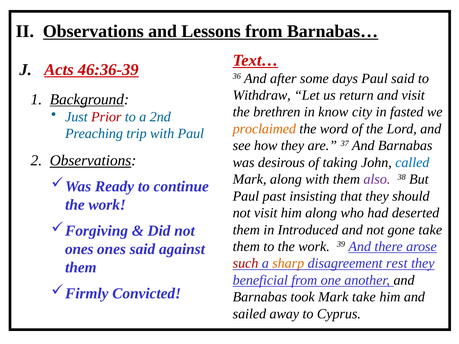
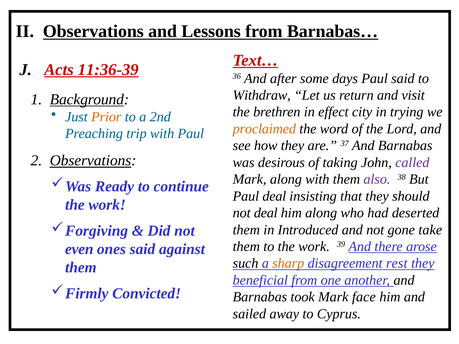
46:36-39: 46:36-39 -> 11:36-39
know: know -> effect
fasted: fasted -> trying
Prior colour: red -> orange
called colour: blue -> purple
Paul past: past -> deal
not visit: visit -> deal
ones at (79, 249): ones -> even
such colour: red -> black
Mark take: take -> face
